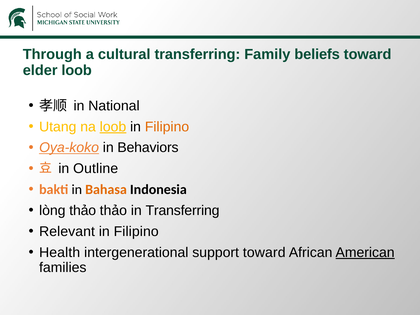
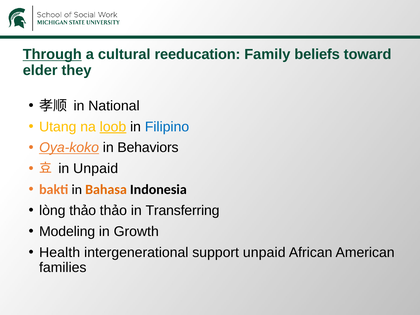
Through underline: none -> present
cultural transferring: transferring -> reeducation
elder loob: loob -> they
Filipino at (167, 127) colour: orange -> blue
in Outline: Outline -> Unpaid
Relevant: Relevant -> Modeling
Filipino at (136, 232): Filipino -> Growth
support toward: toward -> unpaid
American underline: present -> none
